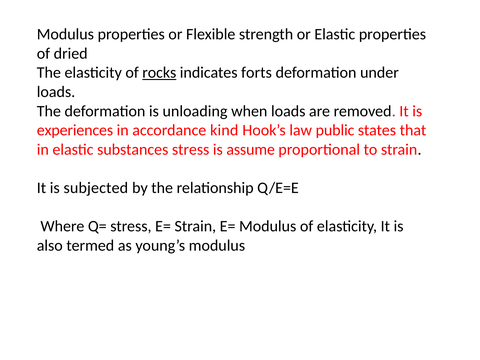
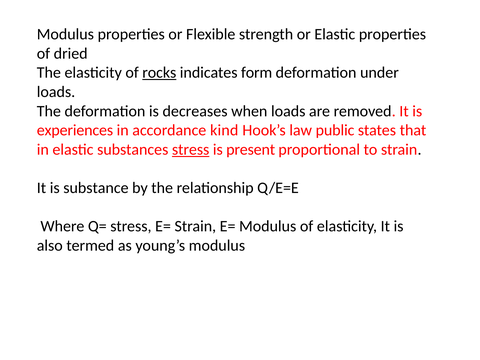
forts: forts -> form
unloading: unloading -> decreases
stress at (191, 150) underline: none -> present
assume: assume -> present
subjected: subjected -> substance
